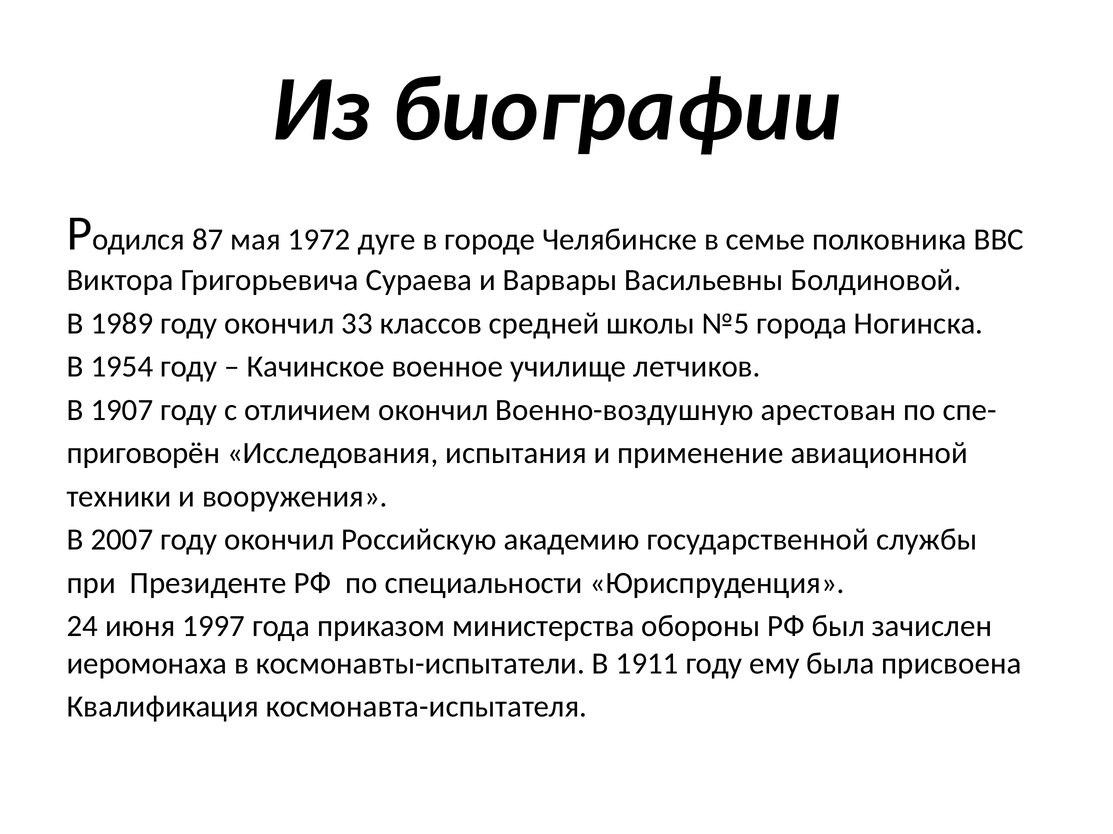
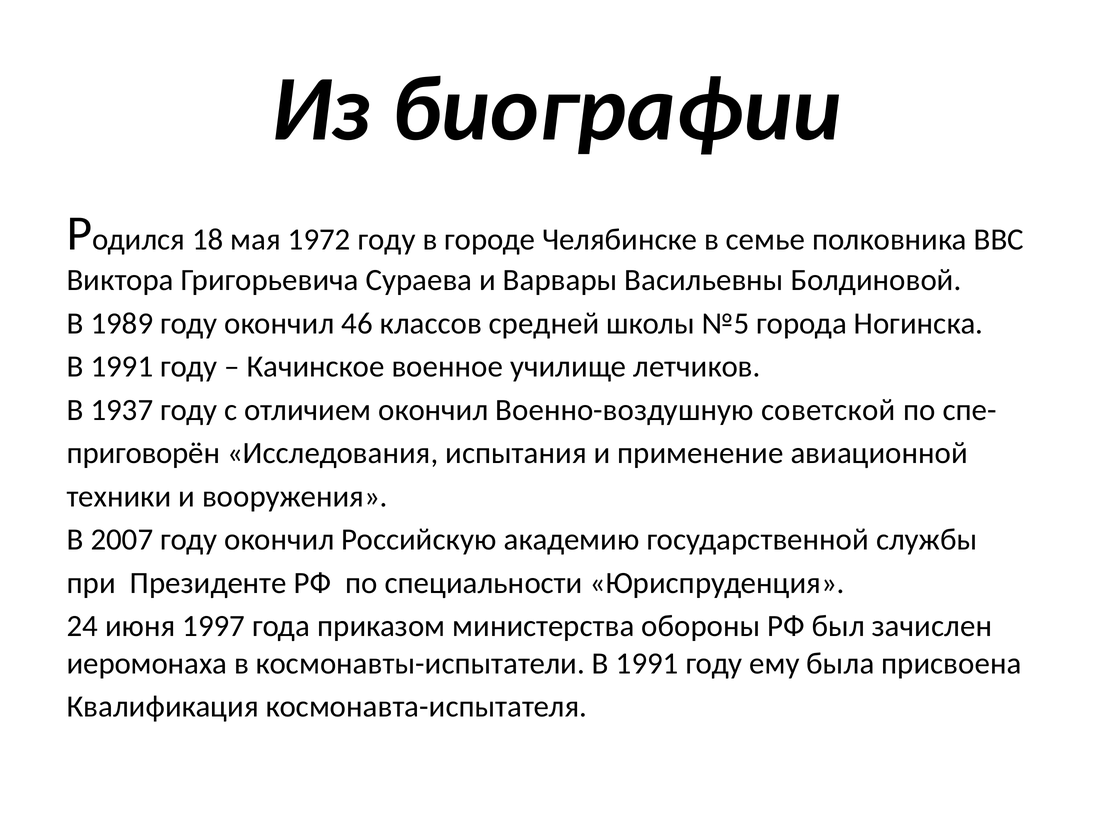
87: 87 -> 18
1972 дуге: дуге -> году
33: 33 -> 46
1954 at (122, 367): 1954 -> 1991
1907: 1907 -> 1937
арестован: арестован -> советской
космонавты-испытатели В 1911: 1911 -> 1991
